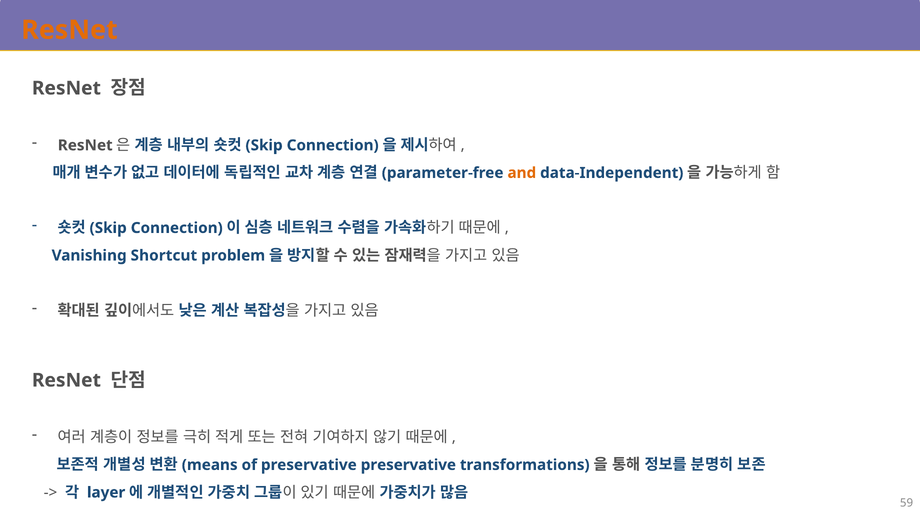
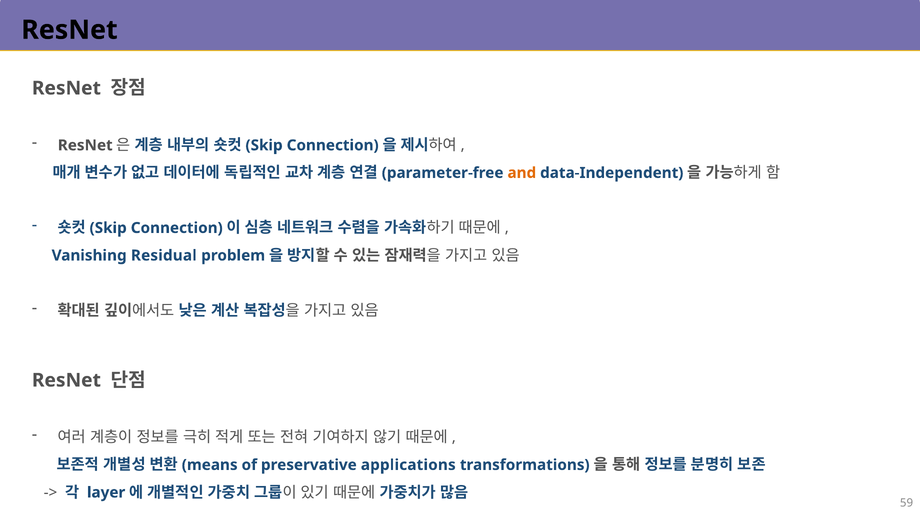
ResNet at (69, 30) colour: orange -> black
Shortcut: Shortcut -> Residual
preservative preservative: preservative -> applications
